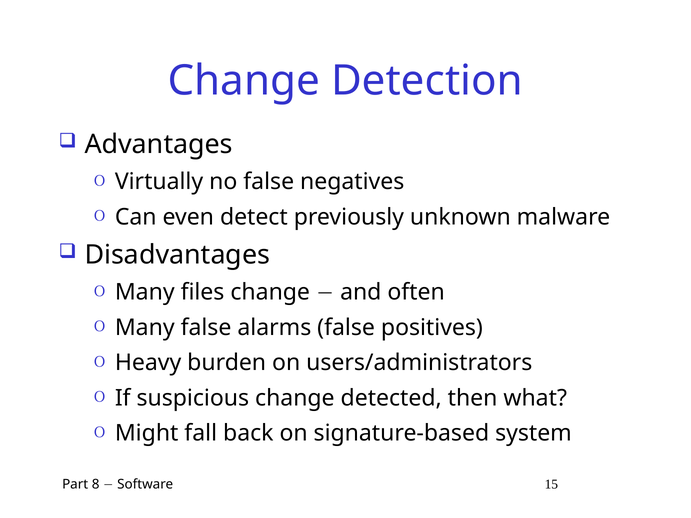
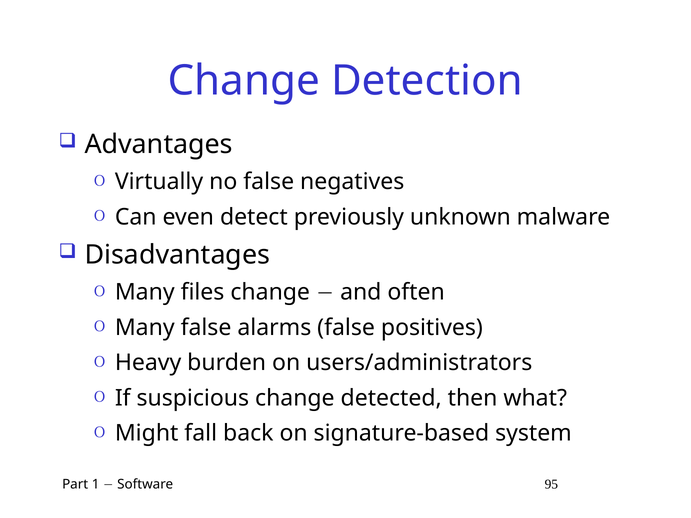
8: 8 -> 1
15: 15 -> 95
